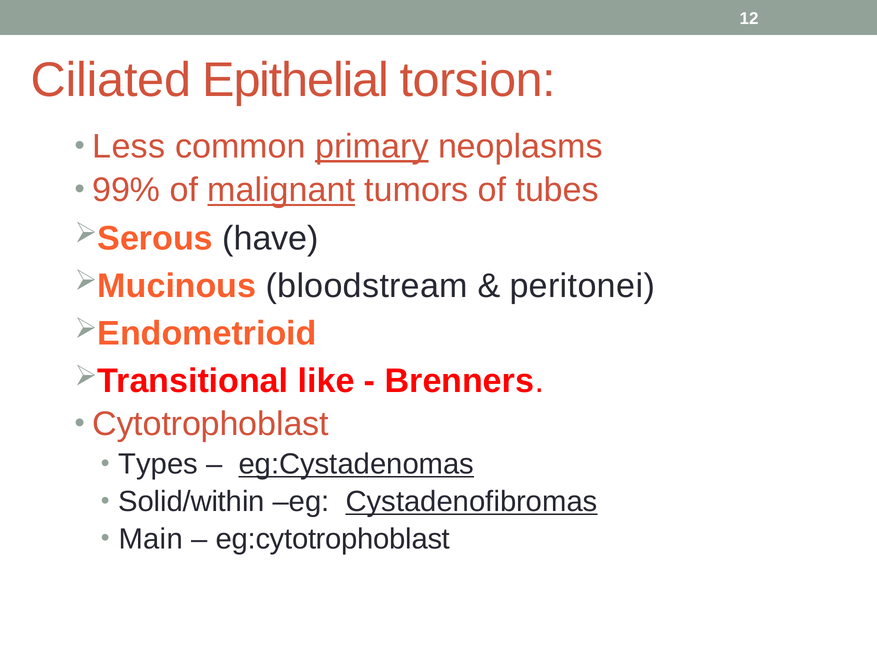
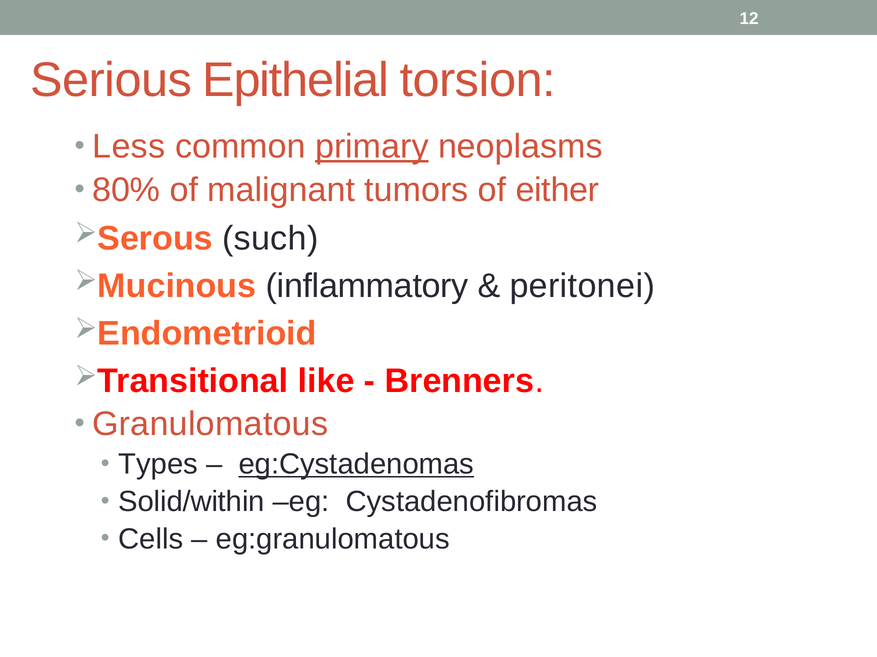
Ciliated: Ciliated -> Serious
99%: 99% -> 80%
malignant underline: present -> none
tubes: tubes -> either
have: have -> such
bloodstream: bloodstream -> inflammatory
Cytotrophoblast: Cytotrophoblast -> Granulomatous
Cystadenofibromas underline: present -> none
Main: Main -> Cells
eg:cytotrophoblast: eg:cytotrophoblast -> eg:granulomatous
